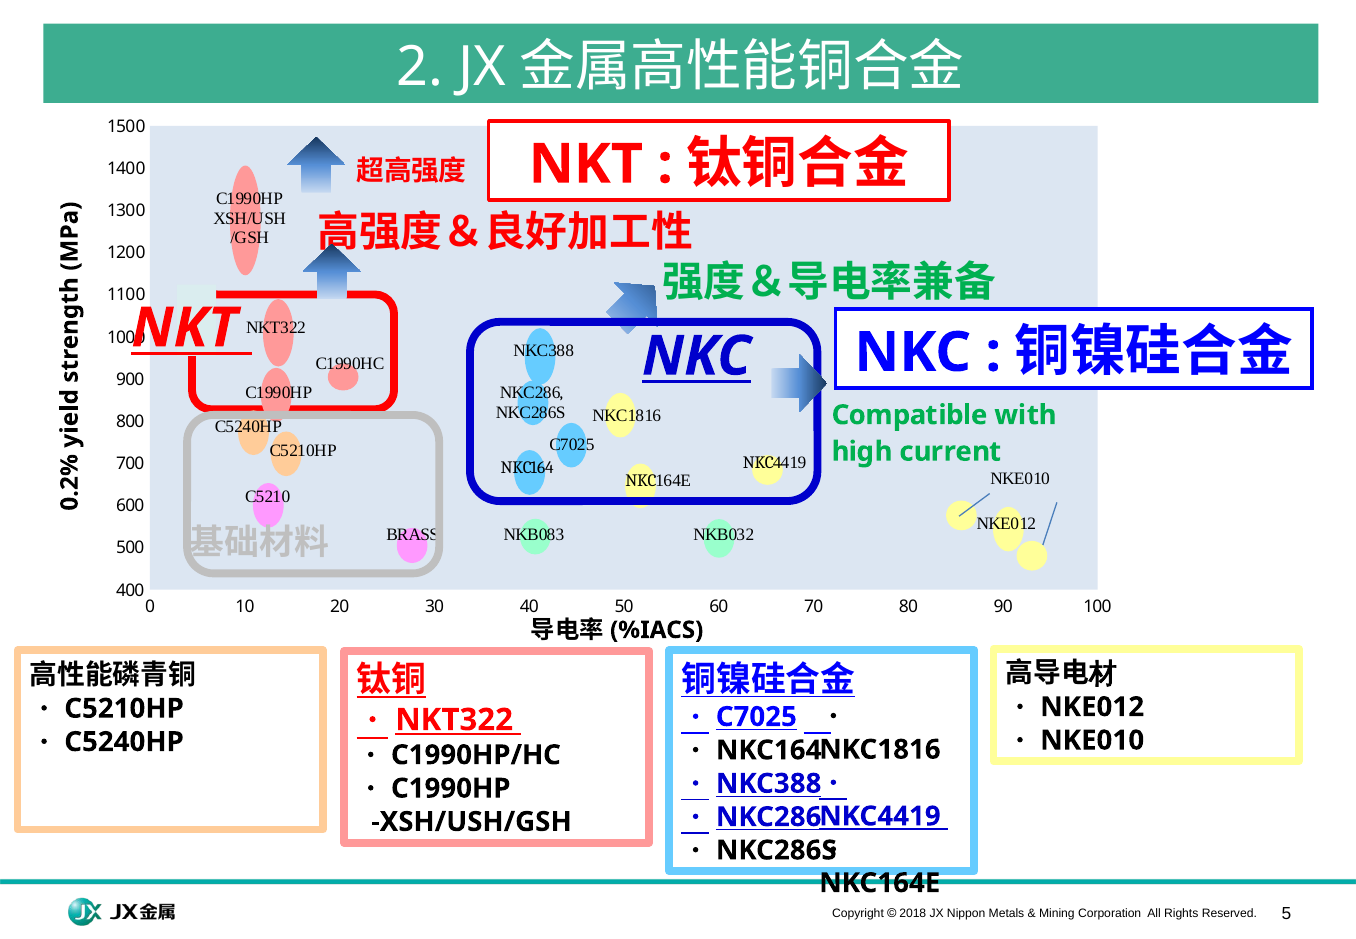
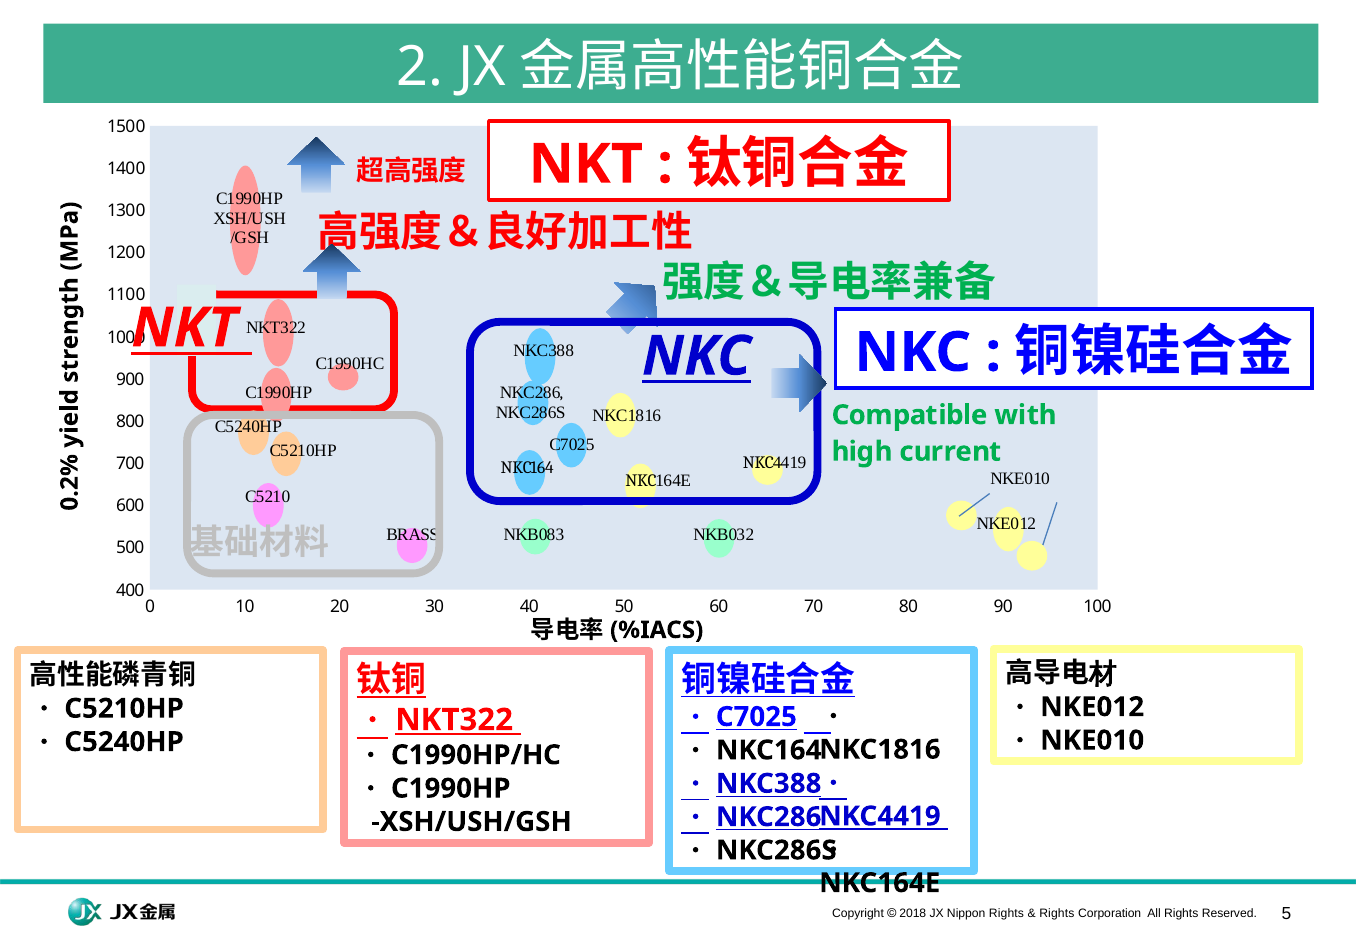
Nippon Metals: Metals -> Rights
Mining at (1057, 914): Mining -> Rights
